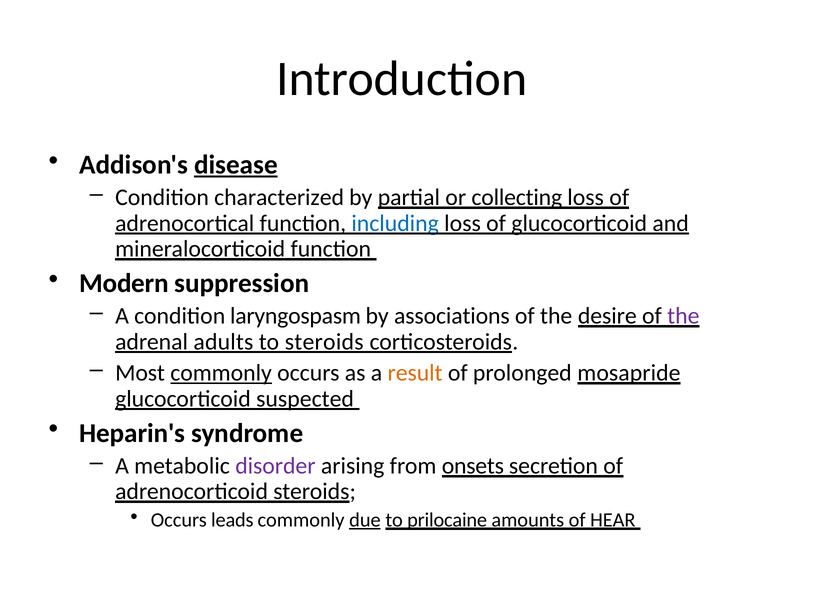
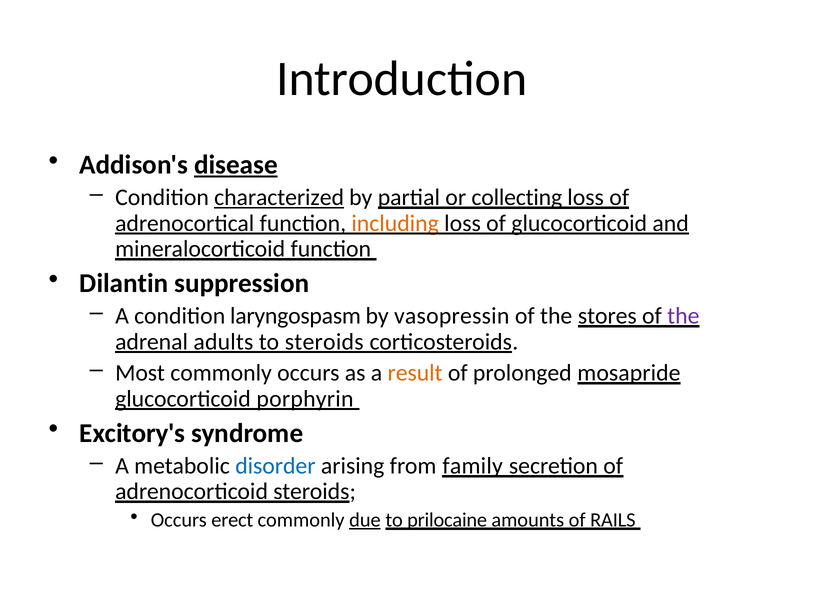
characterized underline: none -> present
including colour: blue -> orange
Modern: Modern -> Dilantin
associations: associations -> vasopressin
desire: desire -> stores
commonly at (221, 373) underline: present -> none
suspected: suspected -> porphyrin
Heparin's: Heparin's -> Excitory's
disorder colour: purple -> blue
onsets: onsets -> family
leads: leads -> erect
HEAR: HEAR -> RAILS
